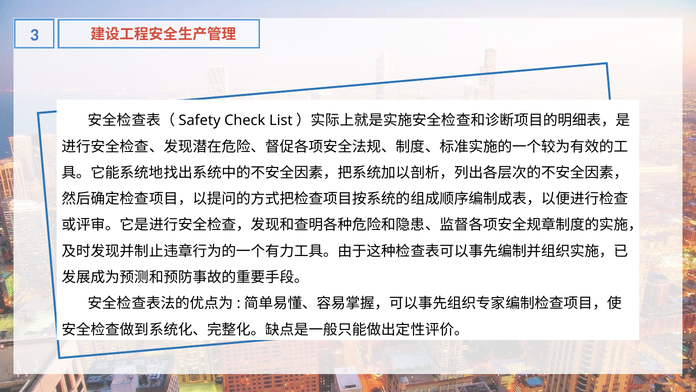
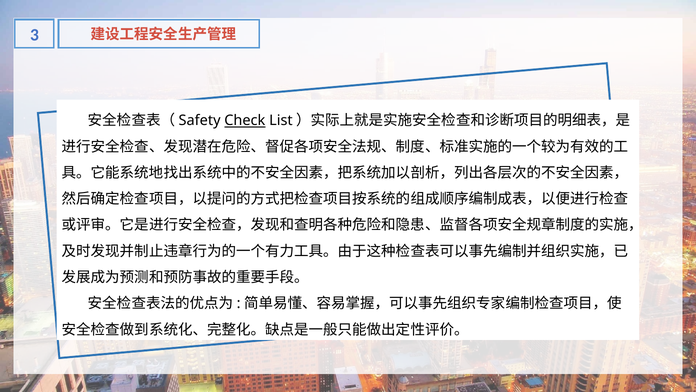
Check underline: none -> present
